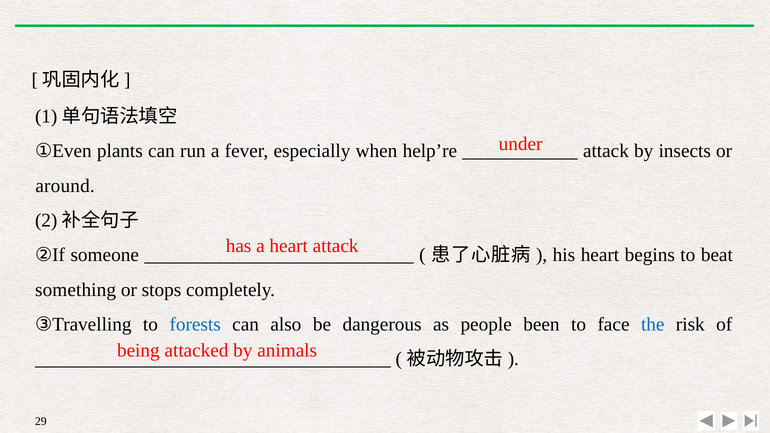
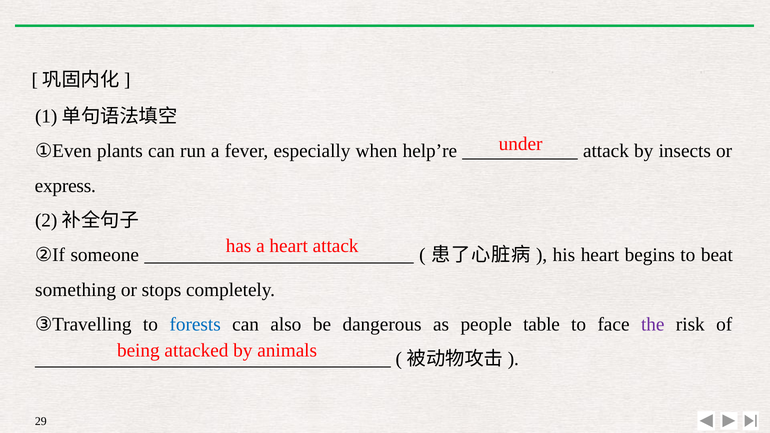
around: around -> express
been: been -> table
the colour: blue -> purple
